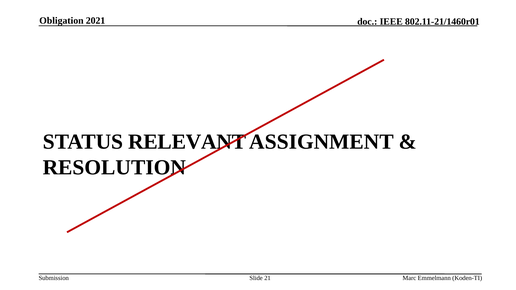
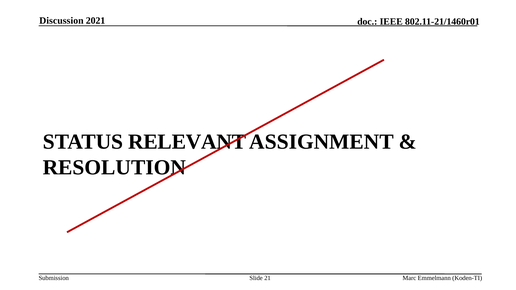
Obligation: Obligation -> Discussion
